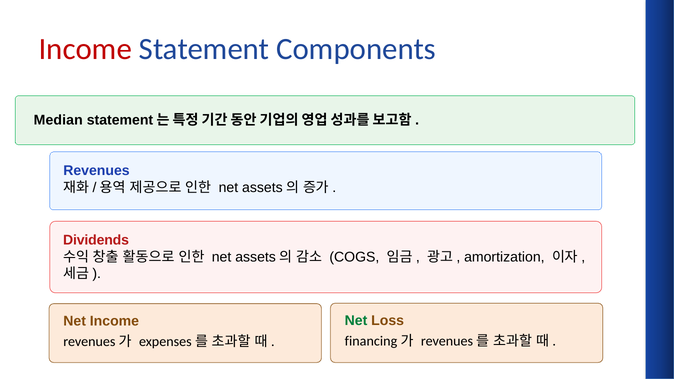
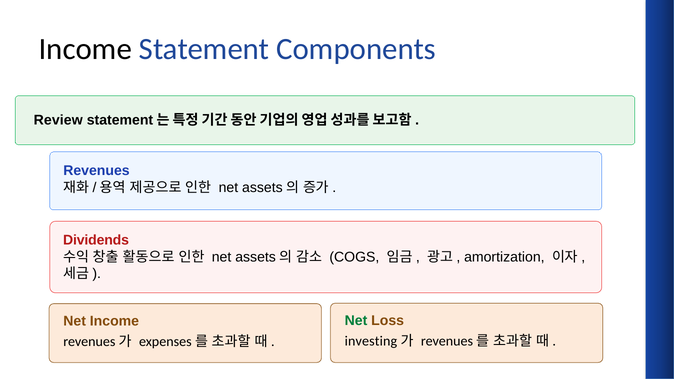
Income at (85, 49) colour: red -> black
Median: Median -> Review
financing: financing -> investing
